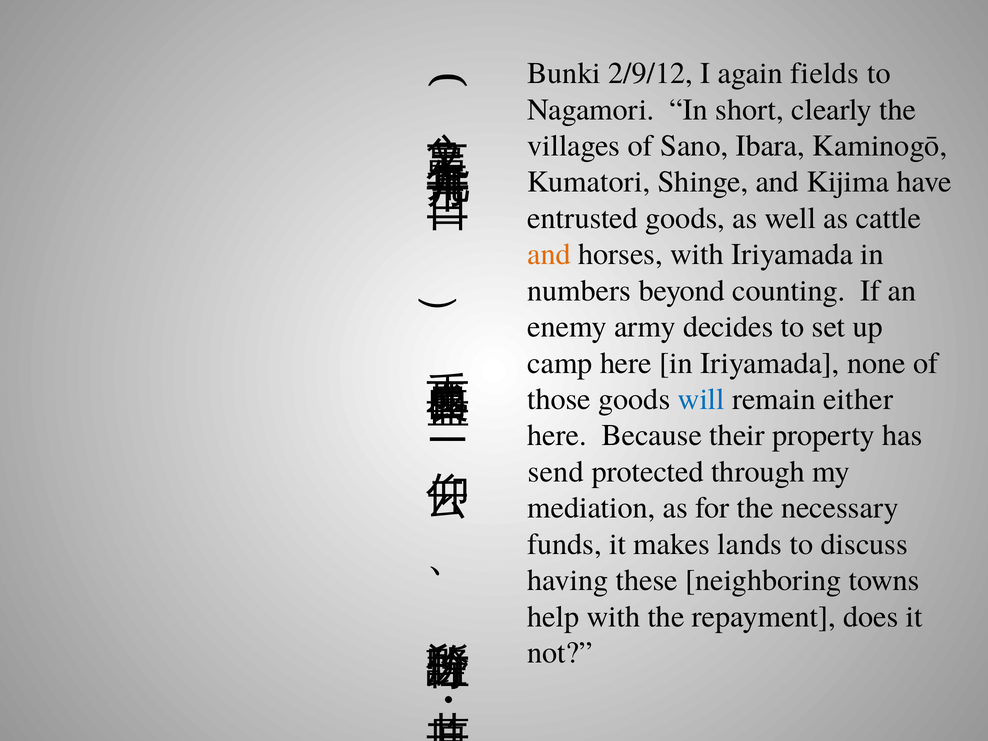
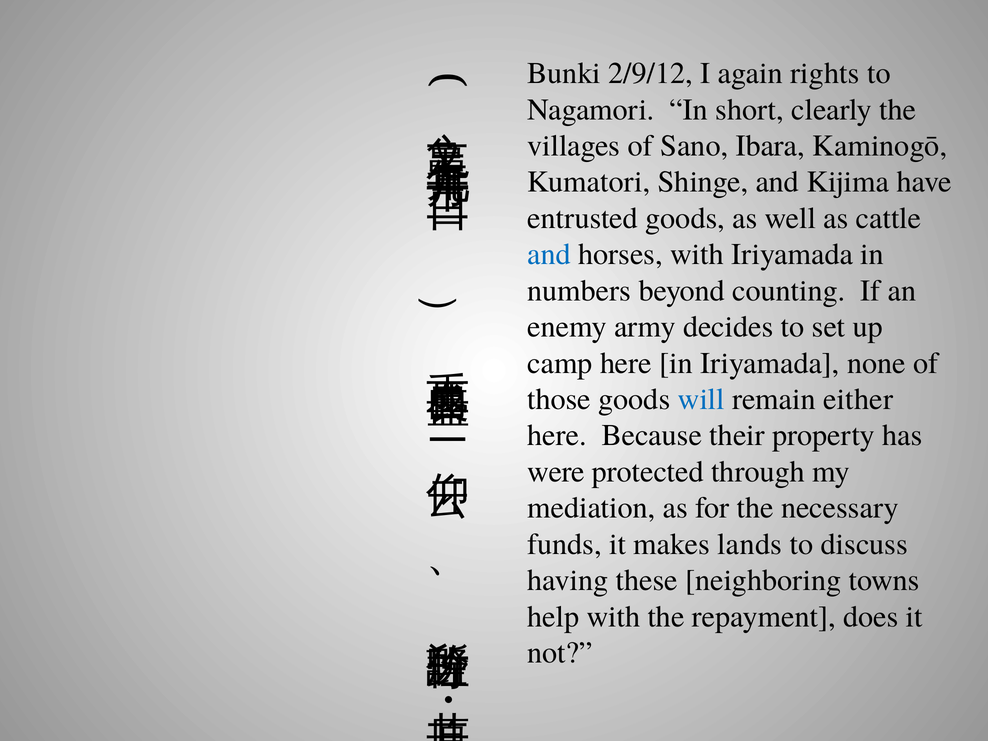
fields: fields -> rights
and at (549, 254) colour: orange -> blue
send: send -> were
